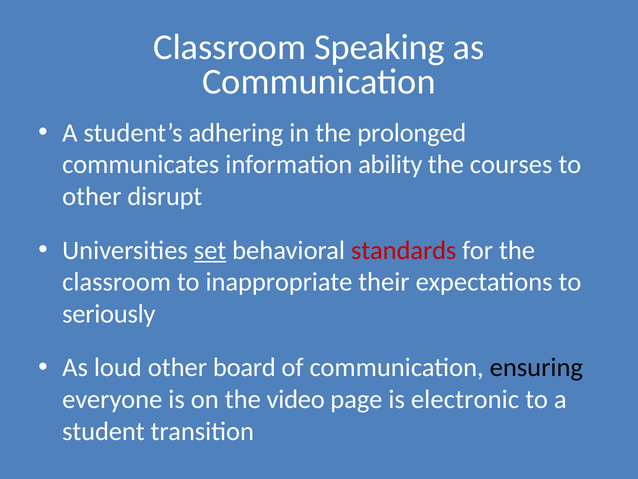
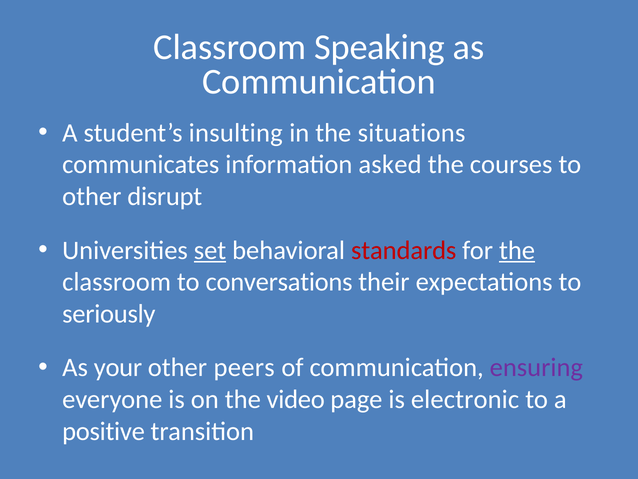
adhering: adhering -> insulting
prolonged: prolonged -> situations
ability: ability -> asked
the at (517, 250) underline: none -> present
inappropriate: inappropriate -> conversations
loud: loud -> your
board: board -> peers
ensuring colour: black -> purple
student: student -> positive
